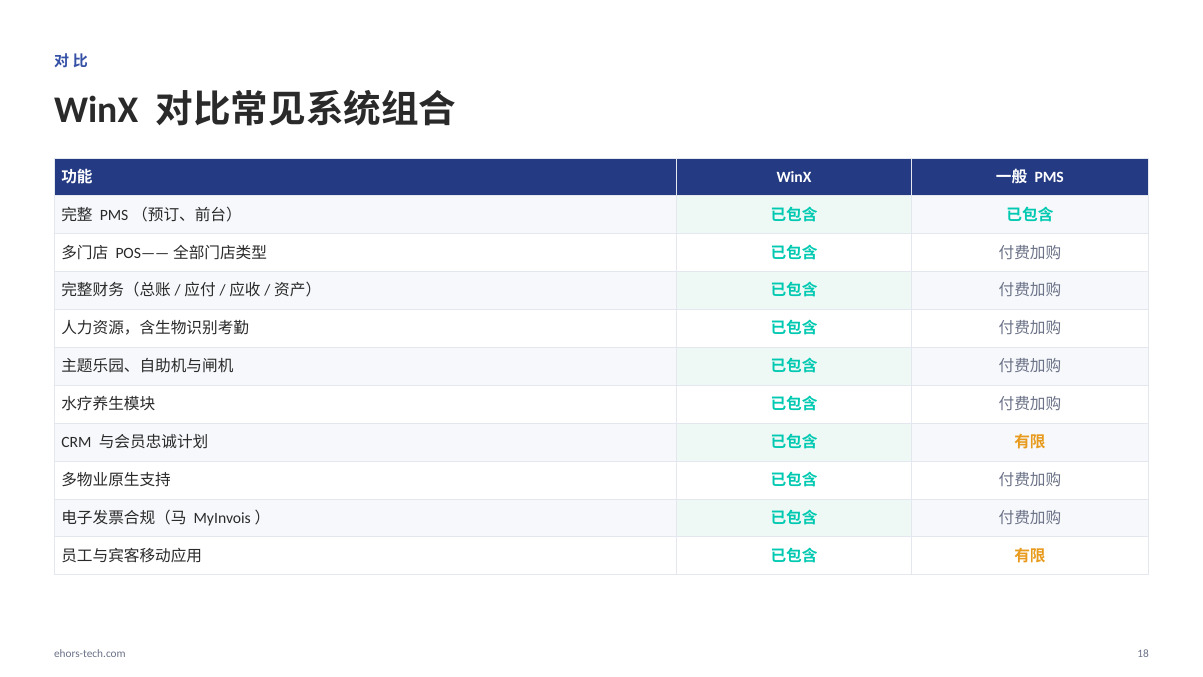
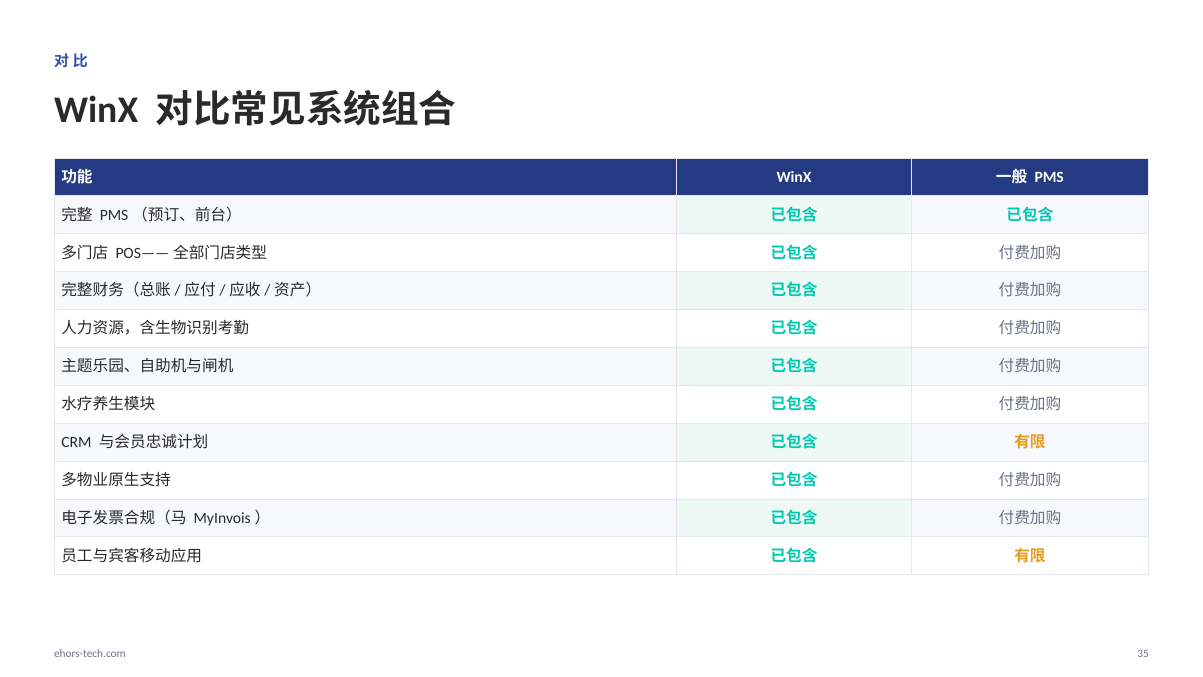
18: 18 -> 35
